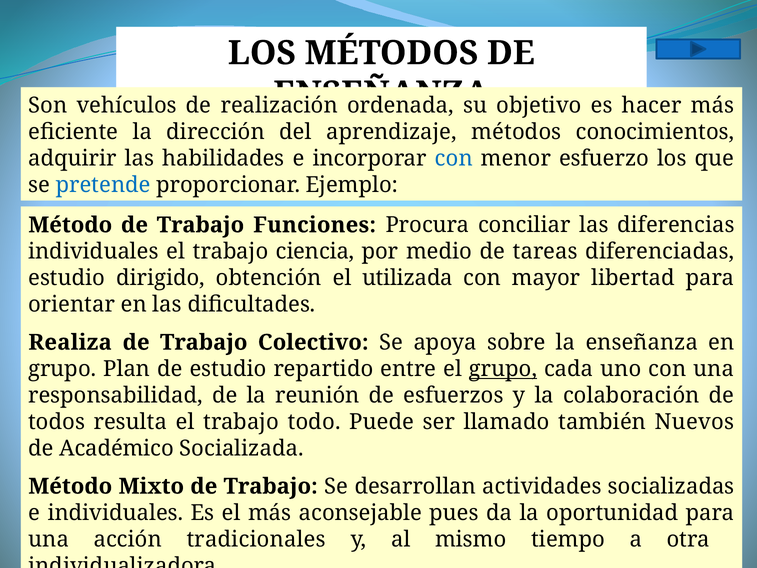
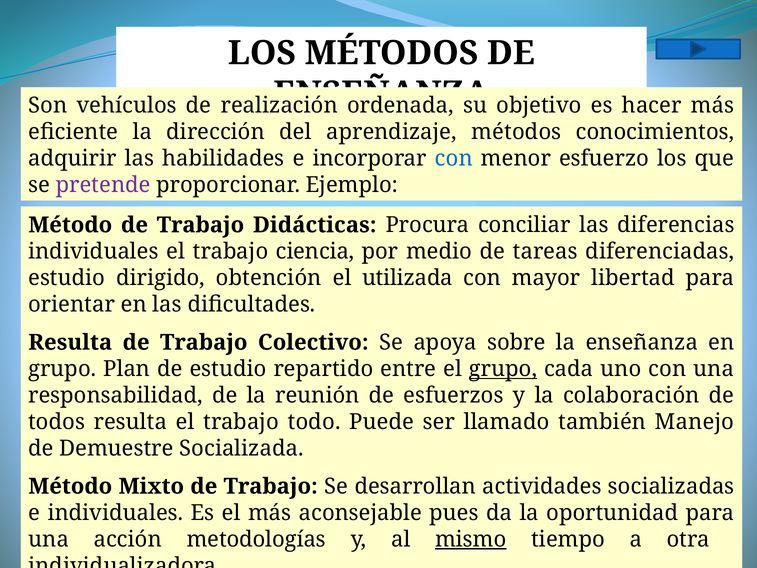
pretende colour: blue -> purple
Funciones: Funciones -> Didácticas
Realiza at (70, 342): Realiza -> Resulta
Nuevos: Nuevos -> Manejo
Académico: Académico -> Demuestre
tradicionales: tradicionales -> metodologías
mismo underline: none -> present
